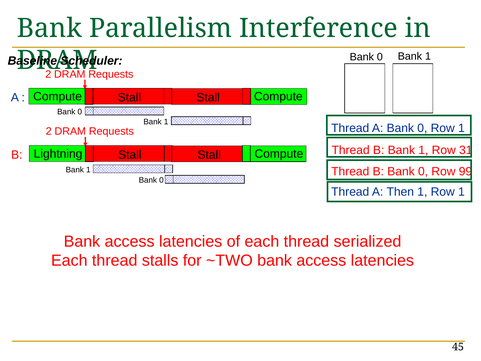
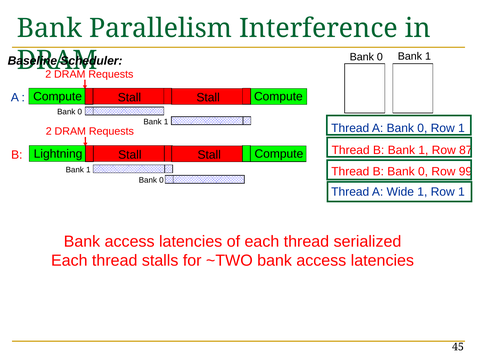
31: 31 -> 87
Then: Then -> Wide
